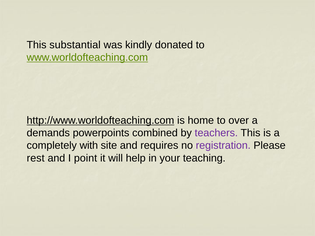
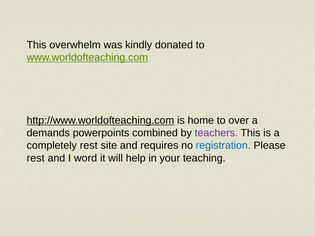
substantial: substantial -> overwhelm
completely with: with -> rest
registration colour: purple -> blue
point: point -> word
